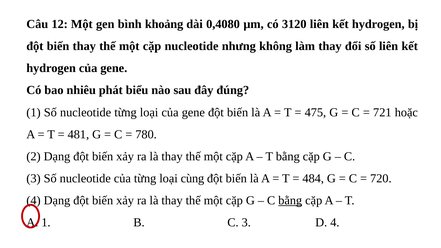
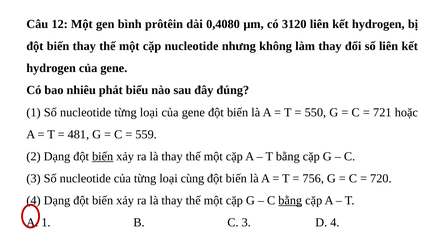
khoảng: khoảng -> prôtêin
475: 475 -> 550
780: 780 -> 559
biến at (103, 156) underline: none -> present
484: 484 -> 756
